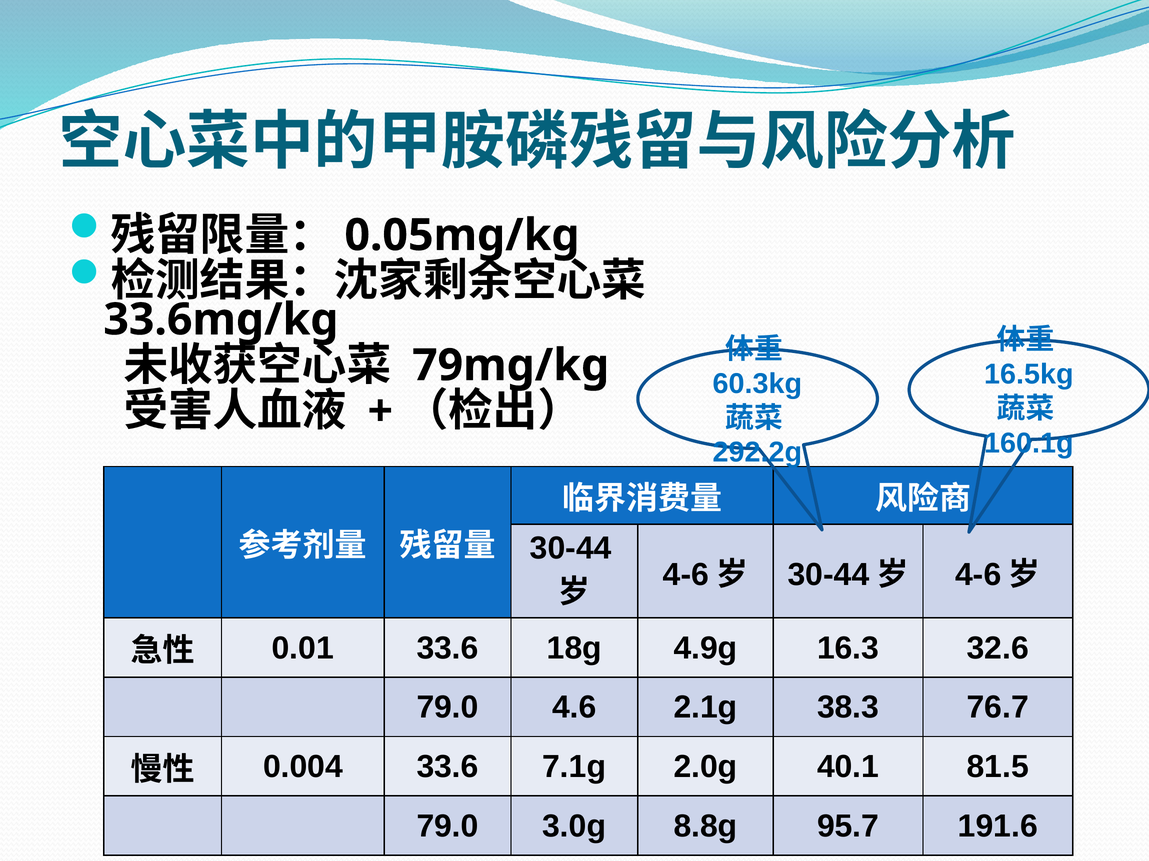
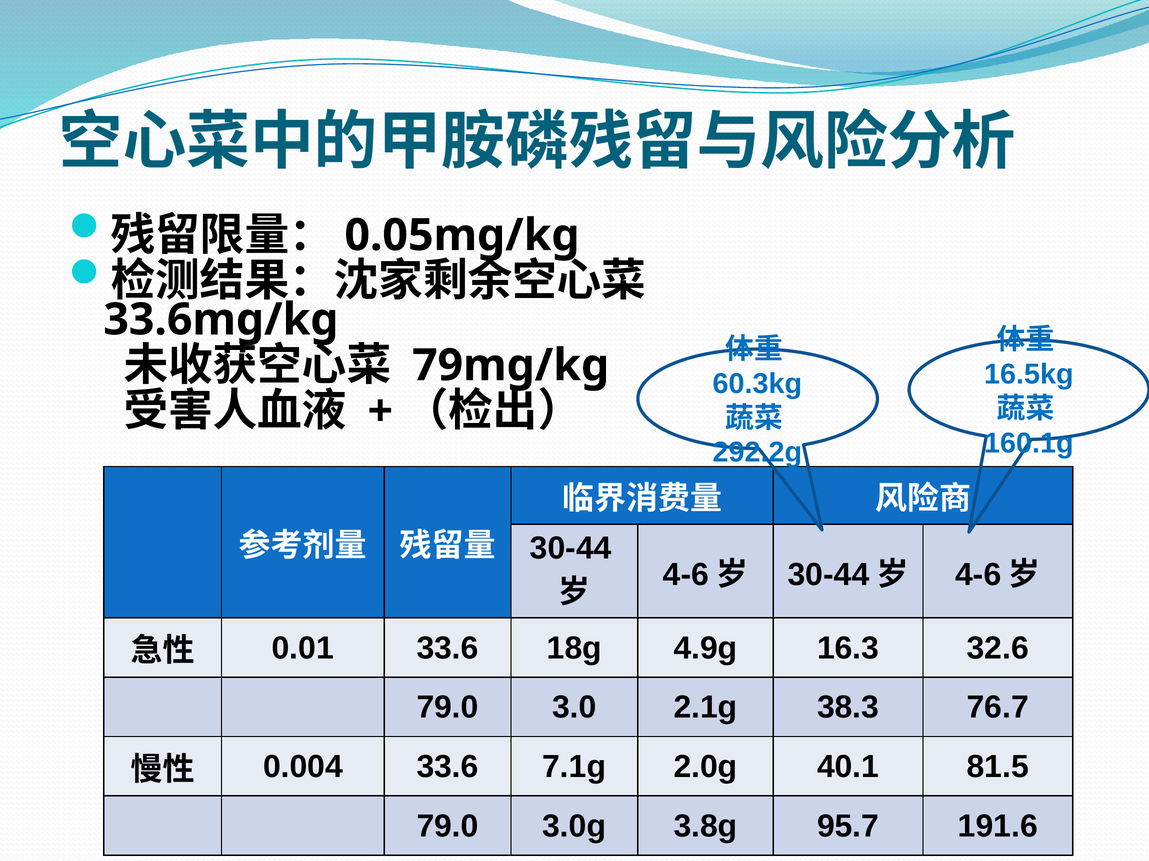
4.6: 4.6 -> 3.0
8.8g: 8.8g -> 3.8g
